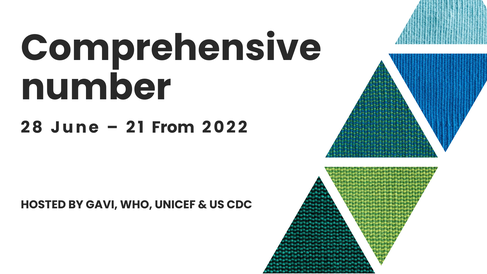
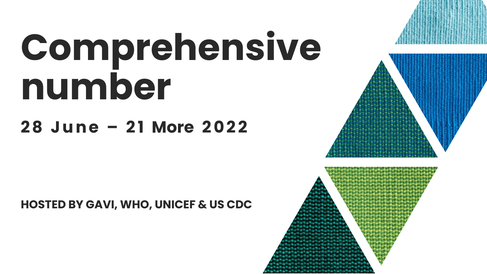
From: From -> More
